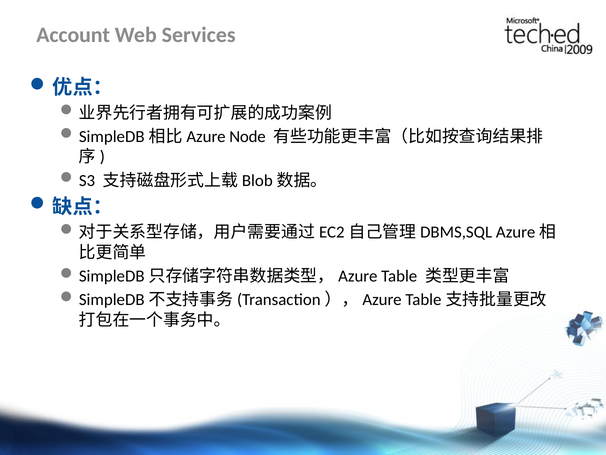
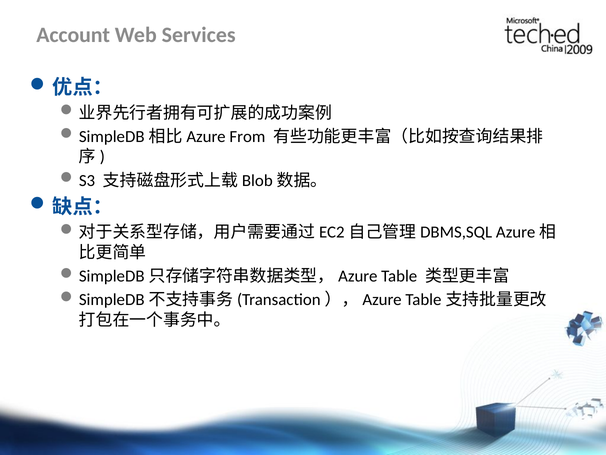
Node: Node -> From
